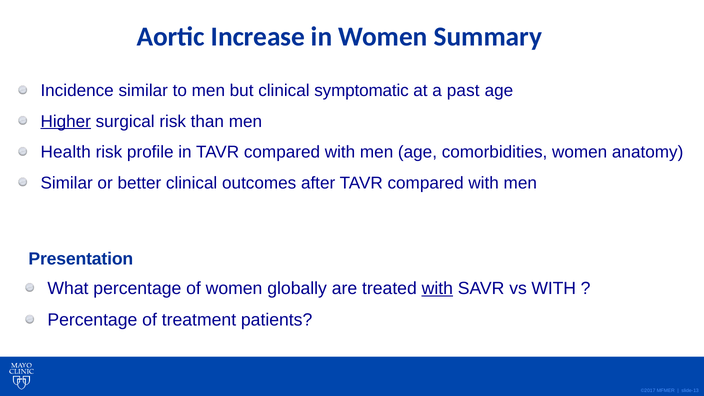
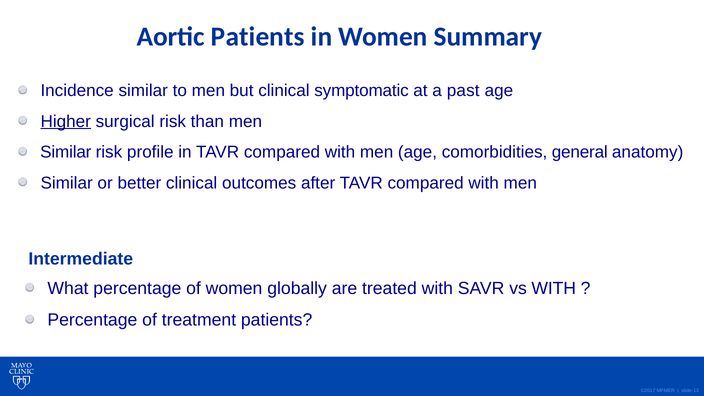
Aortic Increase: Increase -> Patients
Health at (66, 152): Health -> Similar
comorbidities women: women -> general
Presentation: Presentation -> Intermediate
with at (437, 288) underline: present -> none
